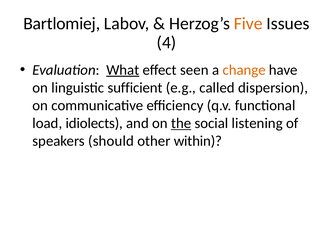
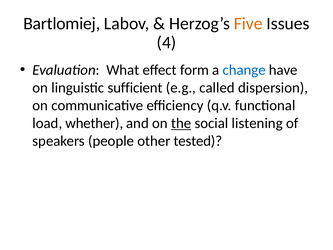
What underline: present -> none
seen: seen -> form
change colour: orange -> blue
idiolects: idiolects -> whether
should: should -> people
within: within -> tested
